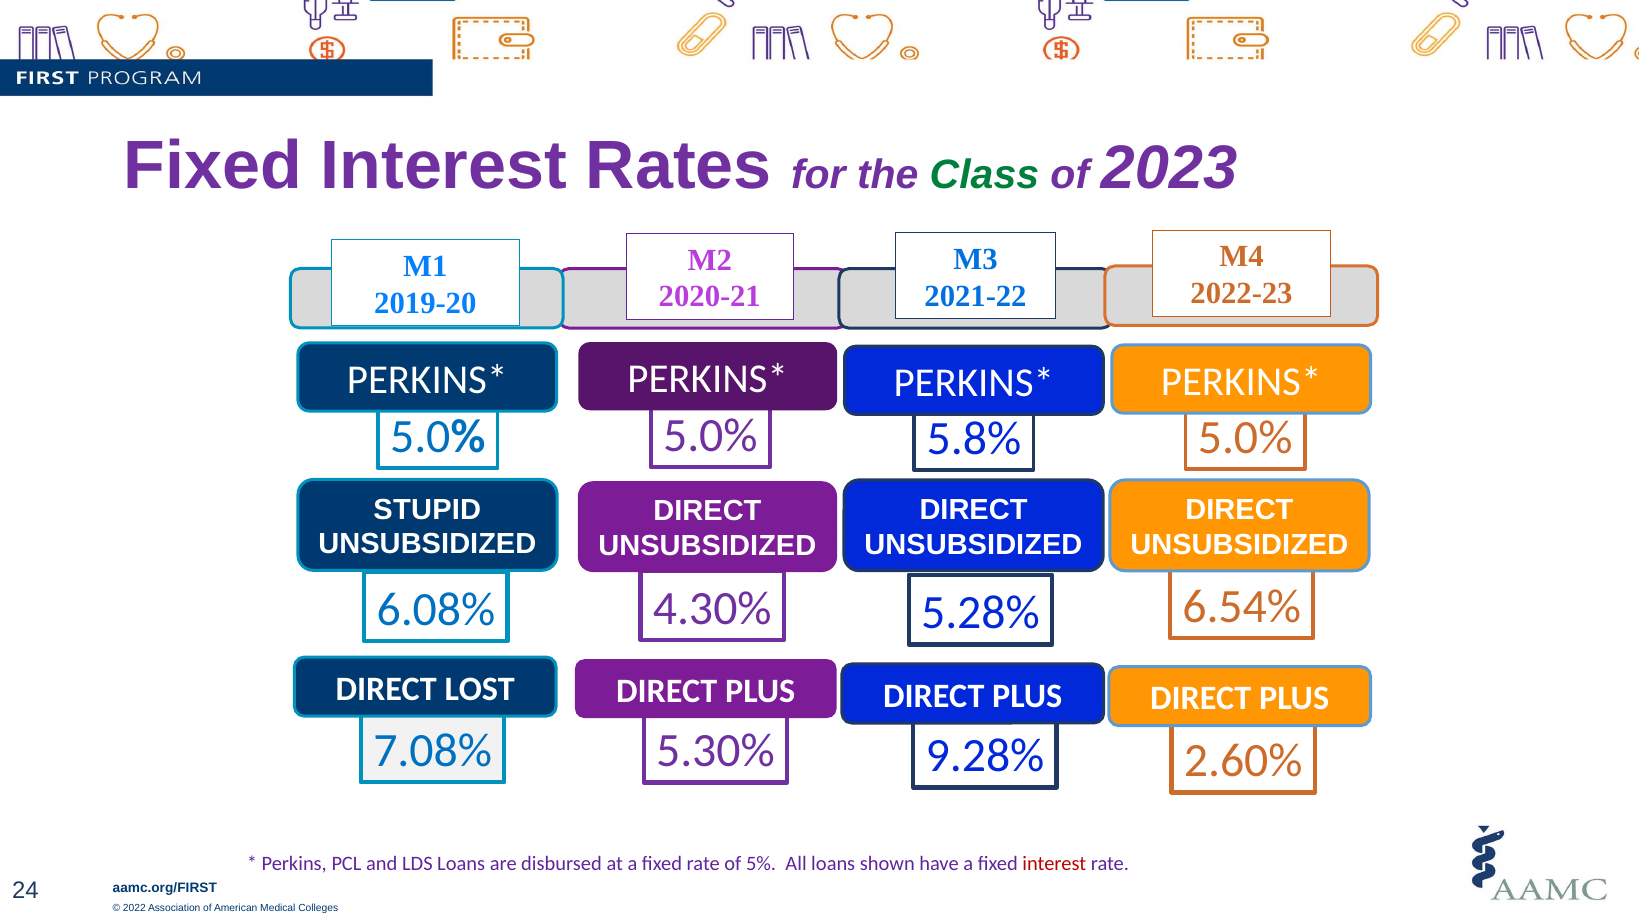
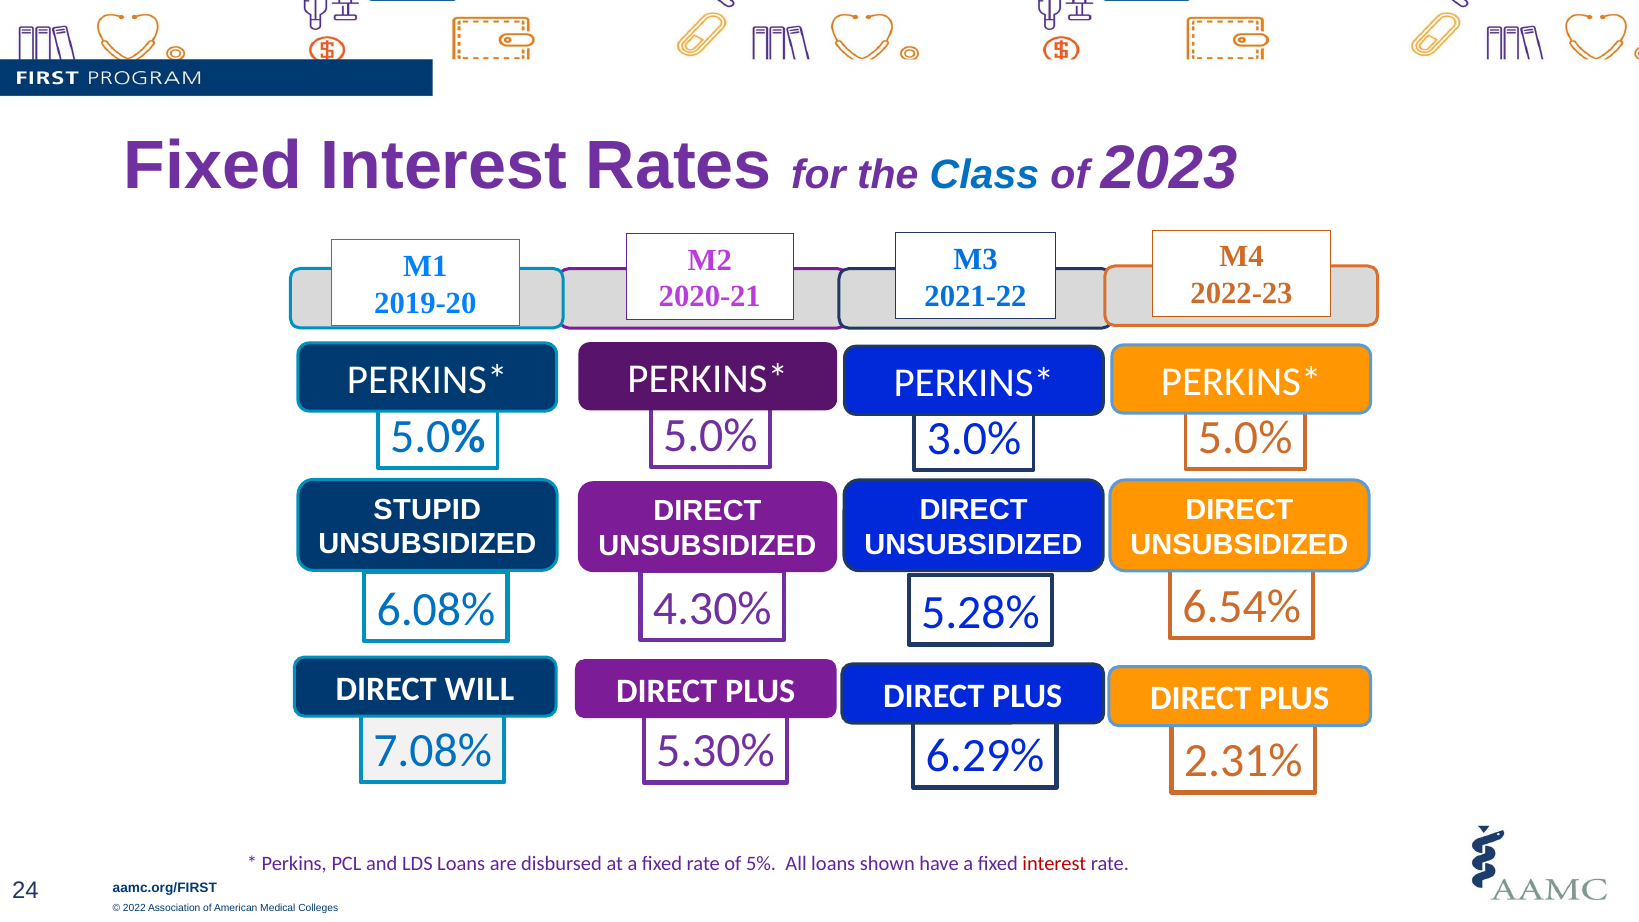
Class colour: green -> blue
5.8%: 5.8% -> 3.0%
LOST: LOST -> WILL
9.28%: 9.28% -> 6.29%
2.60%: 2.60% -> 2.31%
